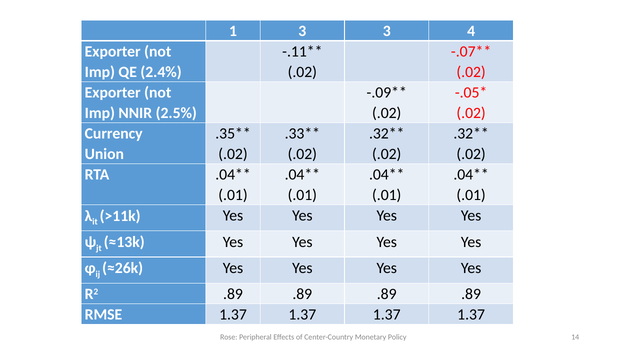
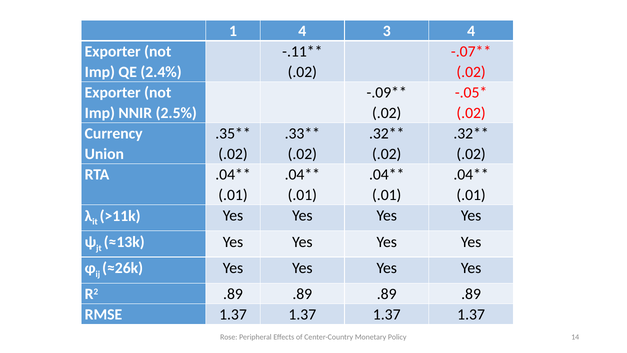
1 3: 3 -> 4
